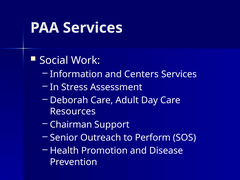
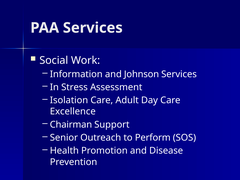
Centers: Centers -> Johnson
Deborah: Deborah -> Isolation
Resources: Resources -> Excellence
